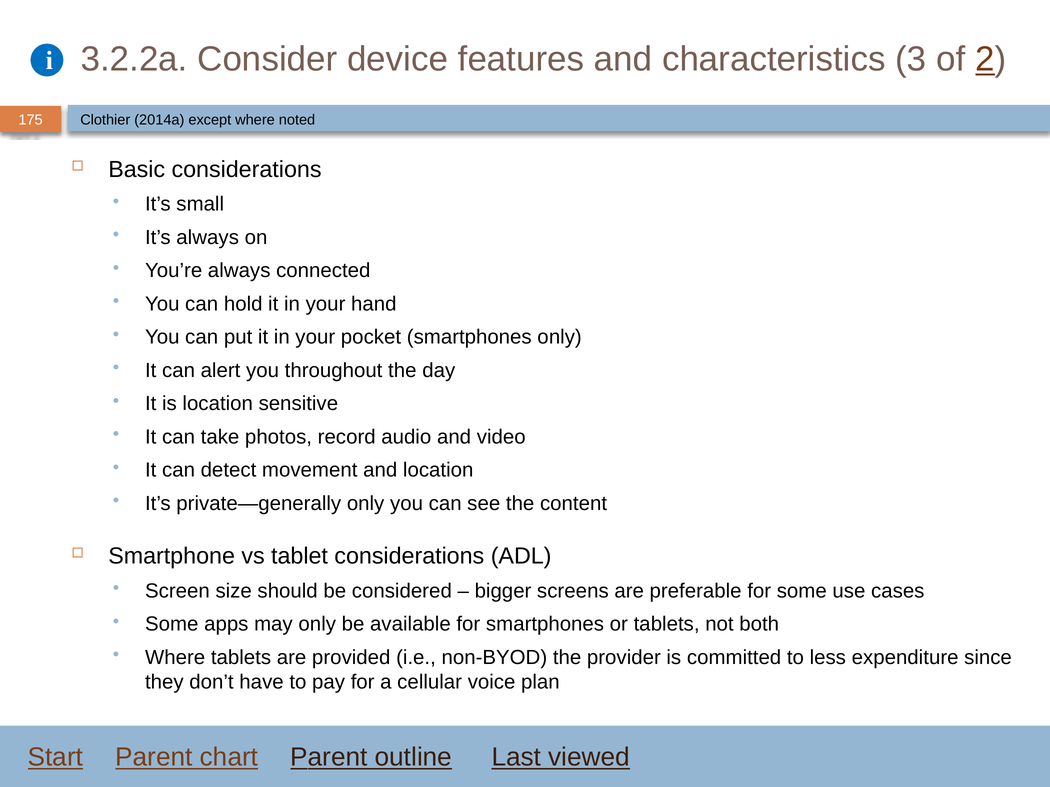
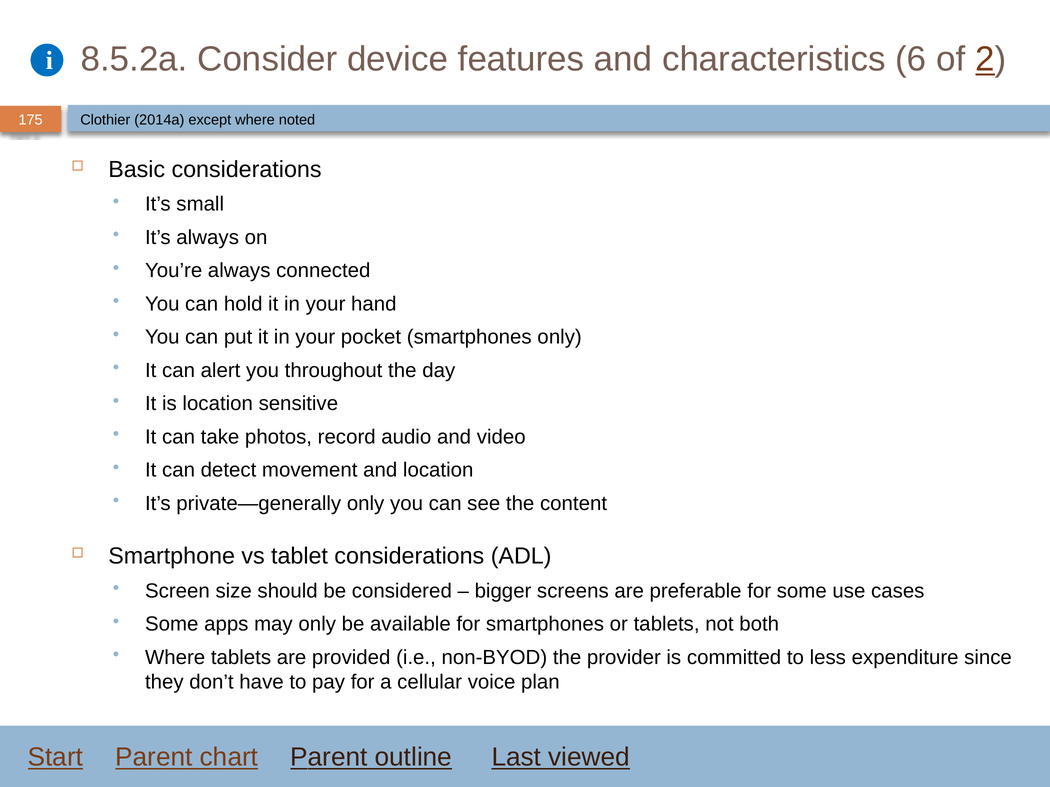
3.2.2a: 3.2.2a -> 8.5.2a
3: 3 -> 6
